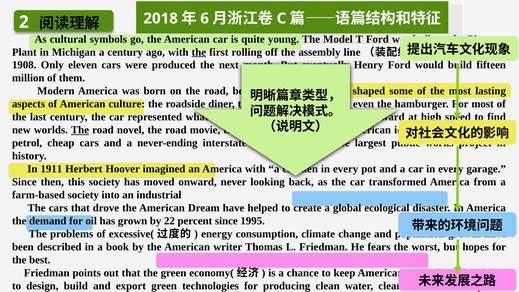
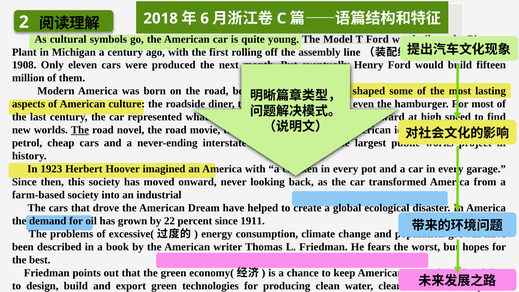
the at (199, 52) underline: present -> none
1911: 1911 -> 1923
1995: 1995 -> 1911
